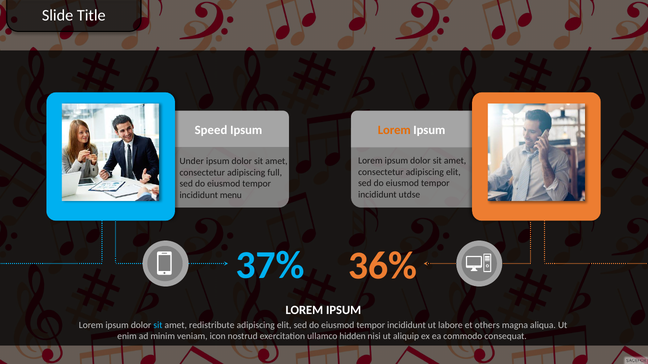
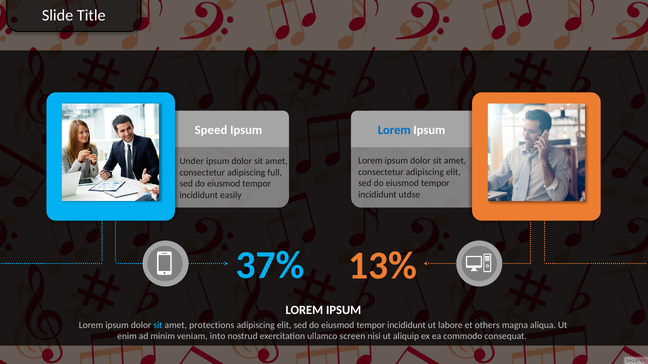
Lorem at (394, 130) colour: orange -> blue
menu: menu -> easily
36%: 36% -> 13%
redistribute: redistribute -> protections
icon: icon -> into
hidden: hidden -> screen
